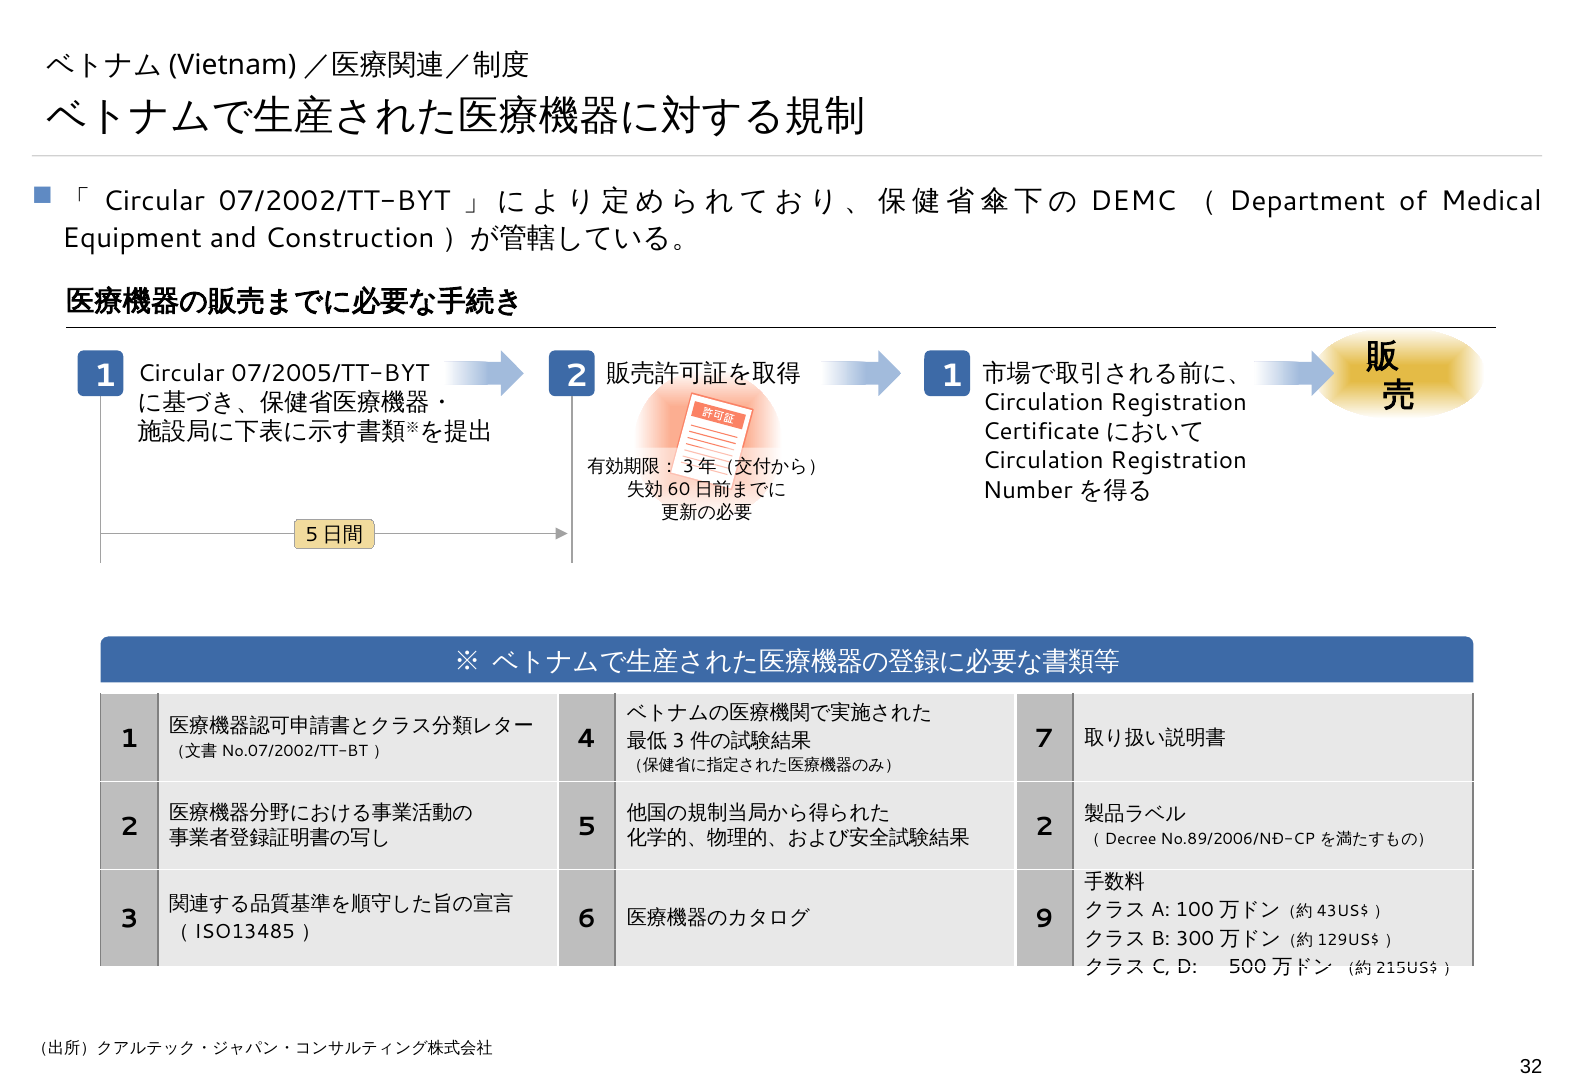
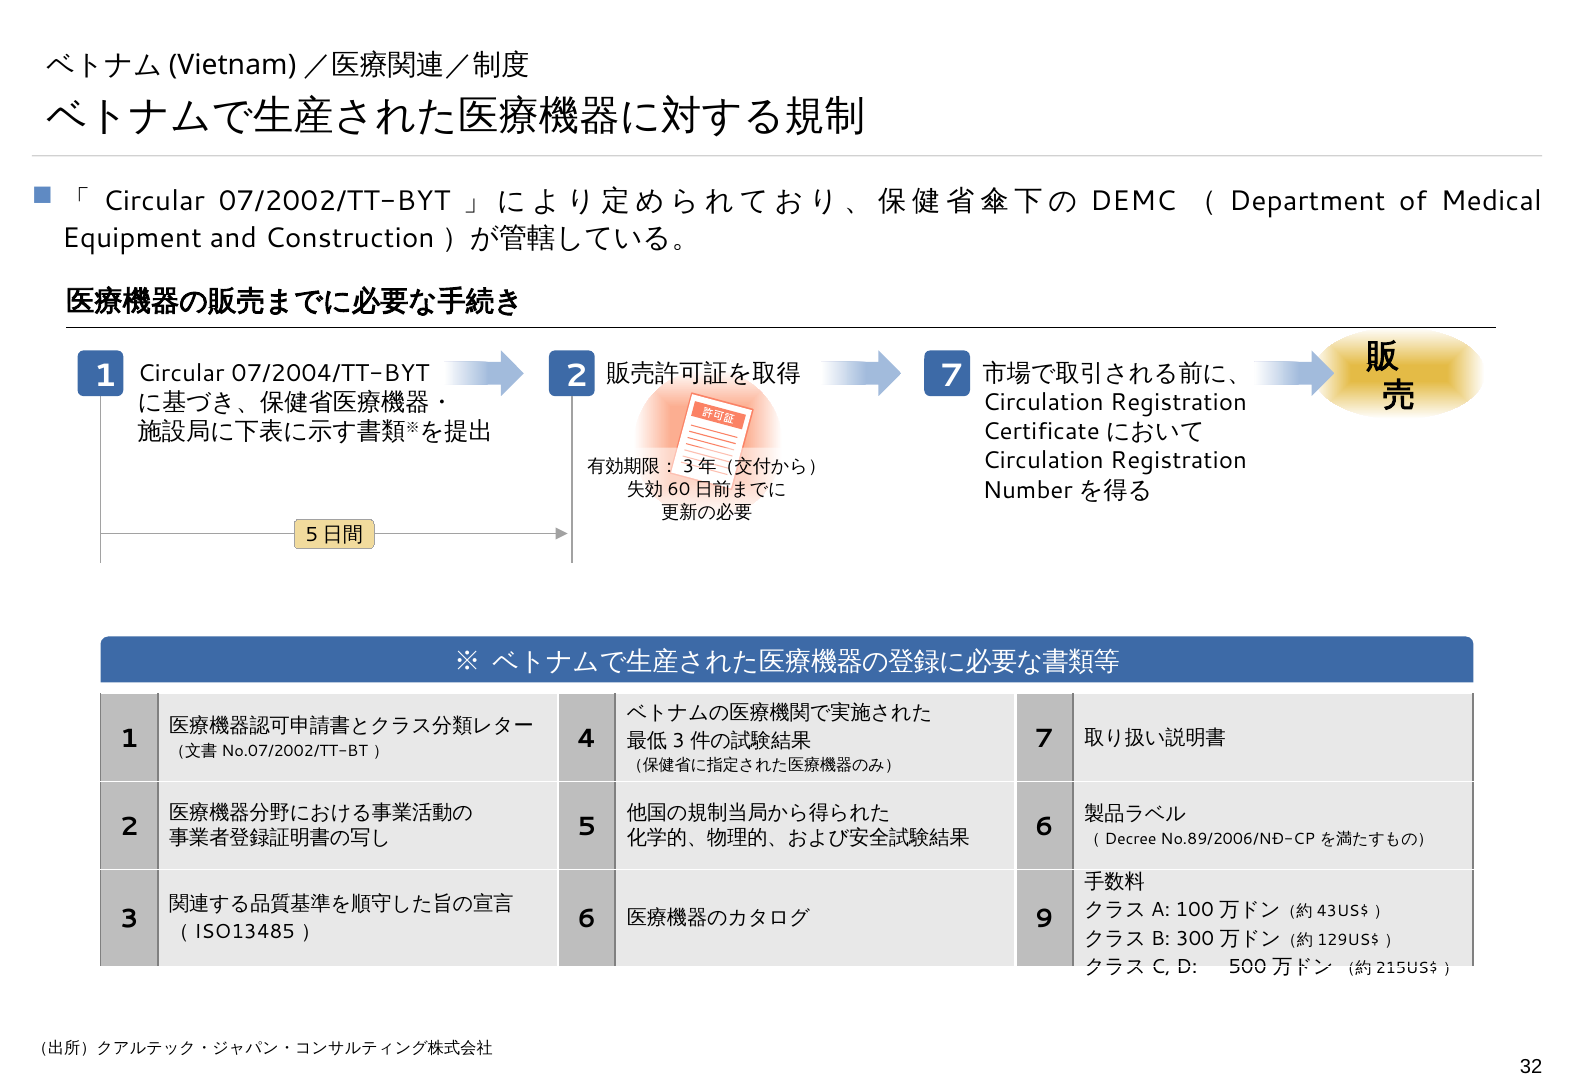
2 1: 1 -> 7
07/2005/TT-BYT: 07/2005/TT-BYT -> 07/2004/TT-BYT
2 at (1044, 826): 2 -> 6
